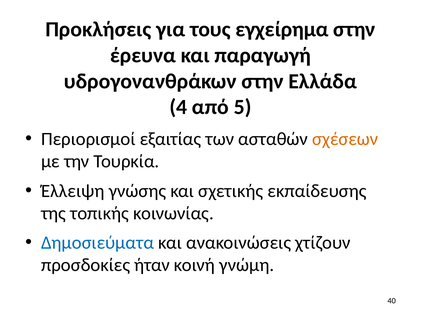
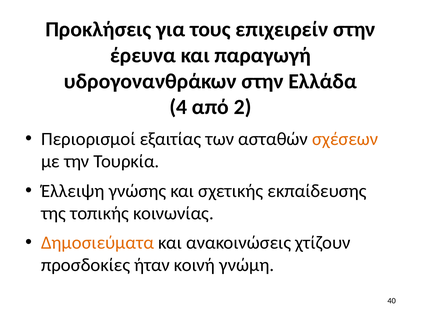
εγχείρημα: εγχείρημα -> επιχειρείν
5: 5 -> 2
Δημοσιεύματα colour: blue -> orange
